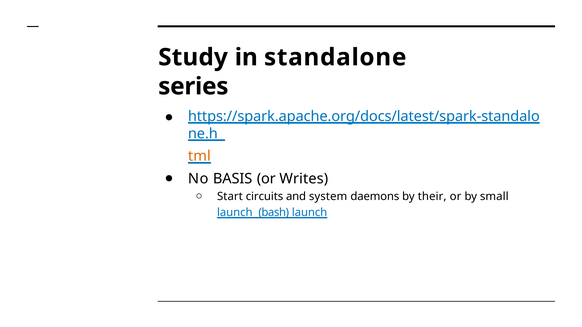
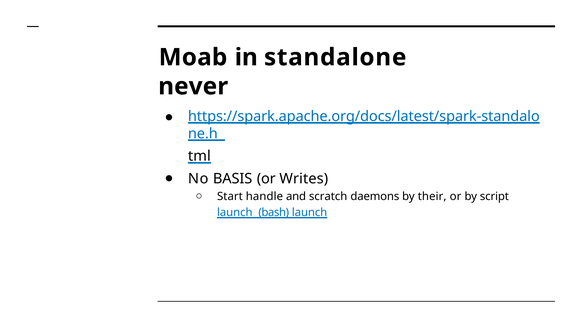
Study: Study -> Moab
series: series -> never
tml colour: orange -> black
circuits: circuits -> handle
system: system -> scratch
small: small -> script
